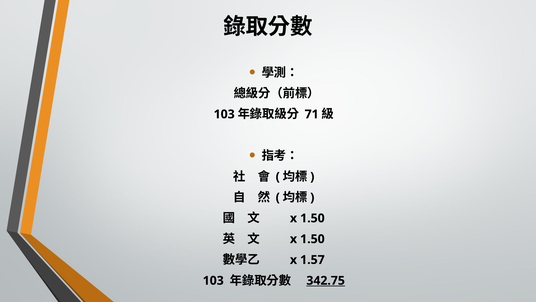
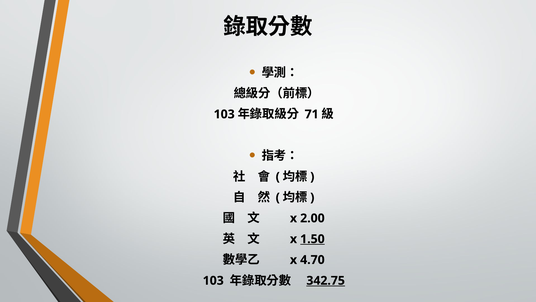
1.50 at (312, 218): 1.50 -> 2.00
1.50 at (312, 239) underline: none -> present
1.57: 1.57 -> 4.70
